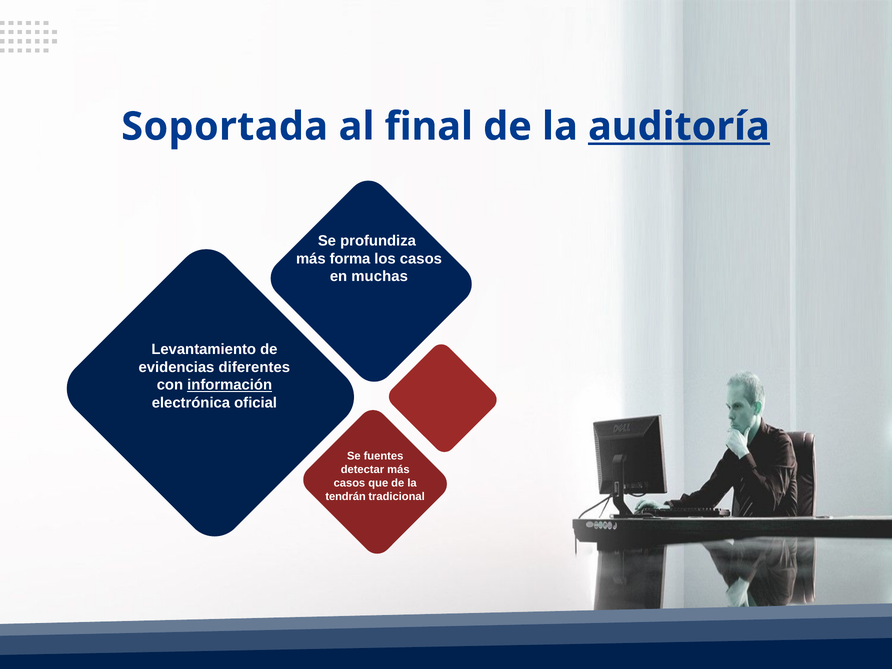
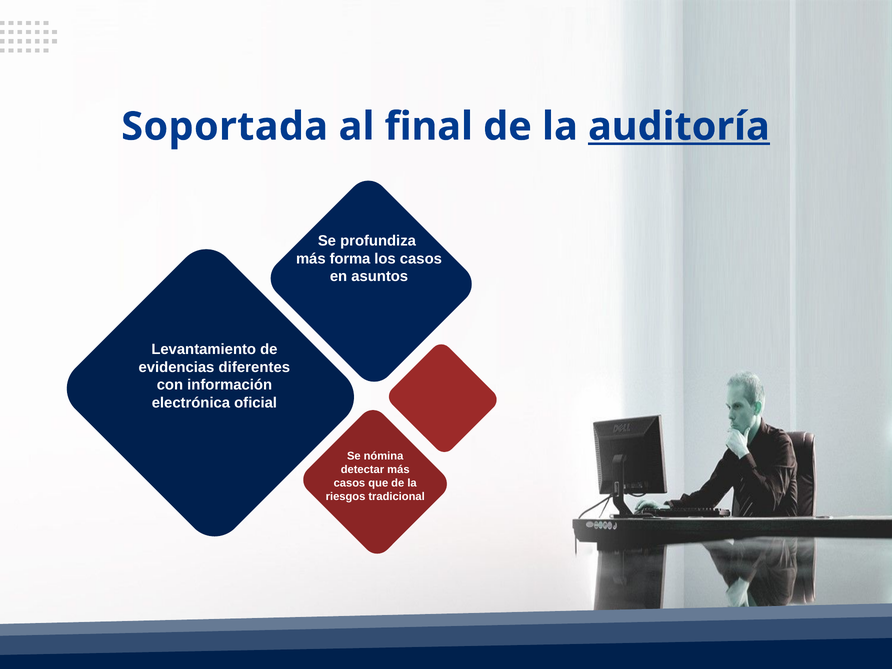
muchas: muchas -> asuntos
información underline: present -> none
fuentes: fuentes -> nómina
tendrán: tendrán -> riesgos
